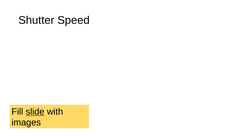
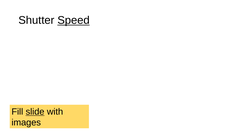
Speed underline: none -> present
